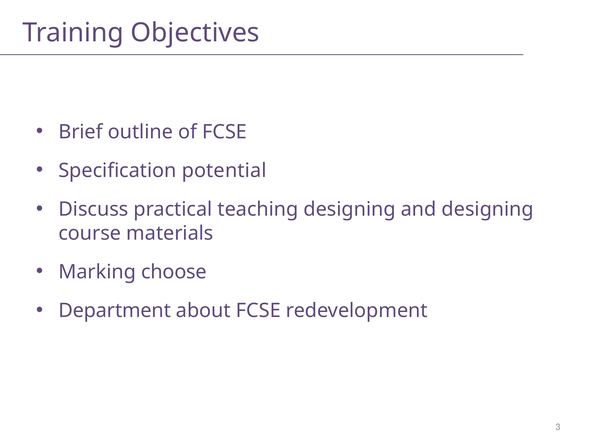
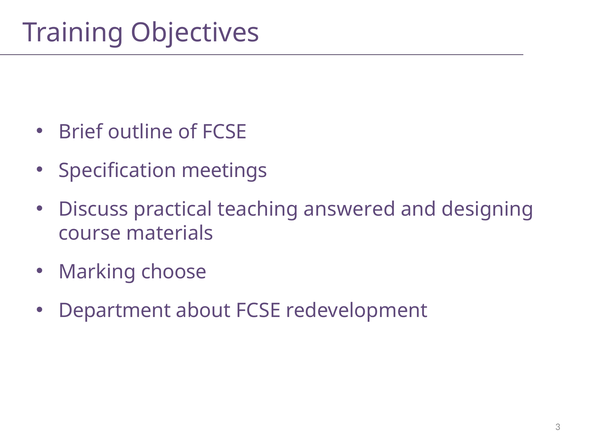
potential: potential -> meetings
teaching designing: designing -> answered
